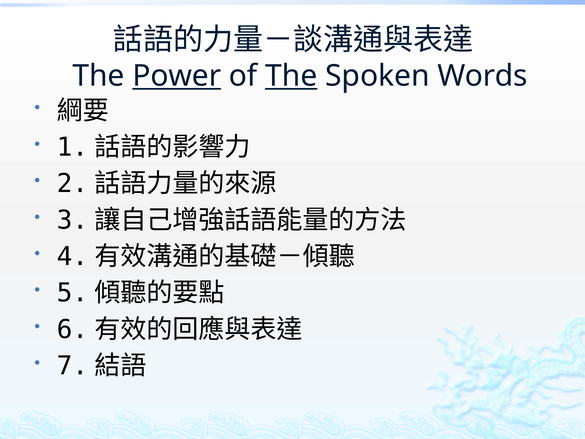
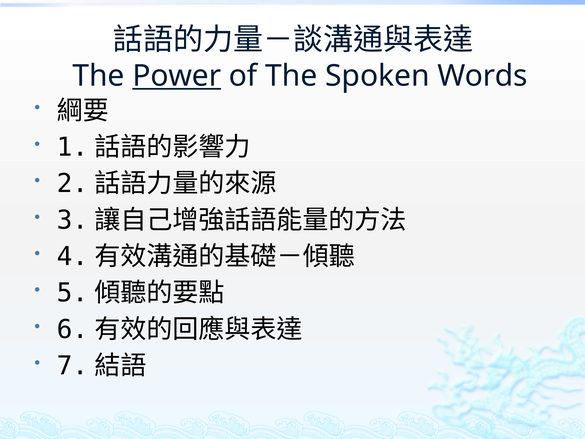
The at (291, 76) underline: present -> none
